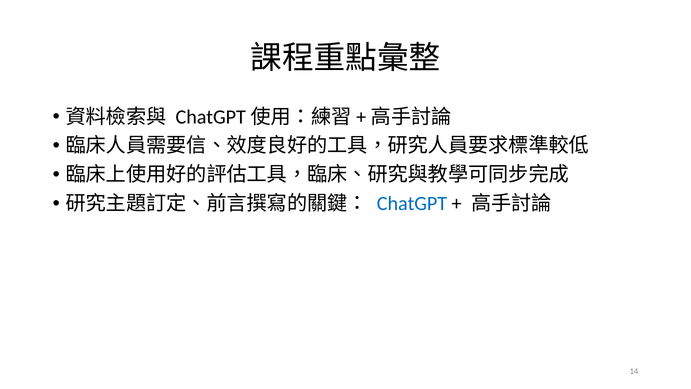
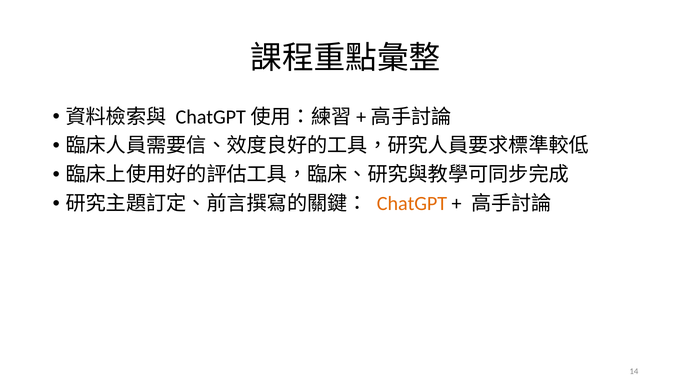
ChatGPT colour: blue -> orange
